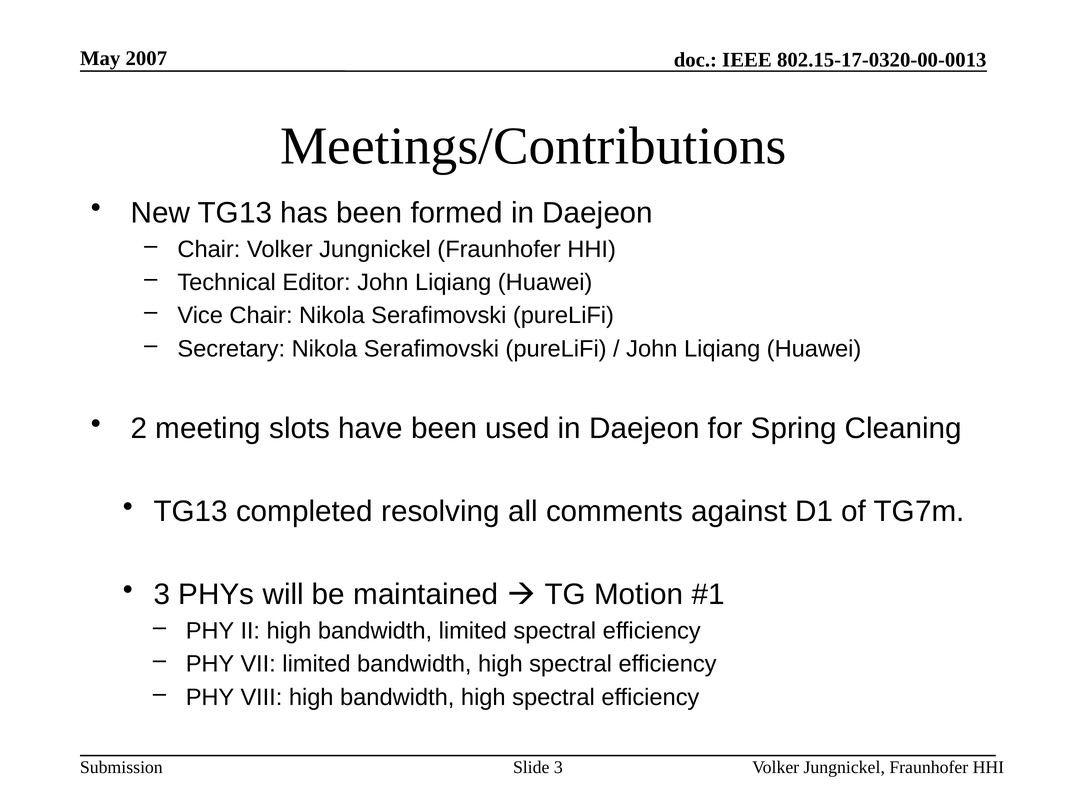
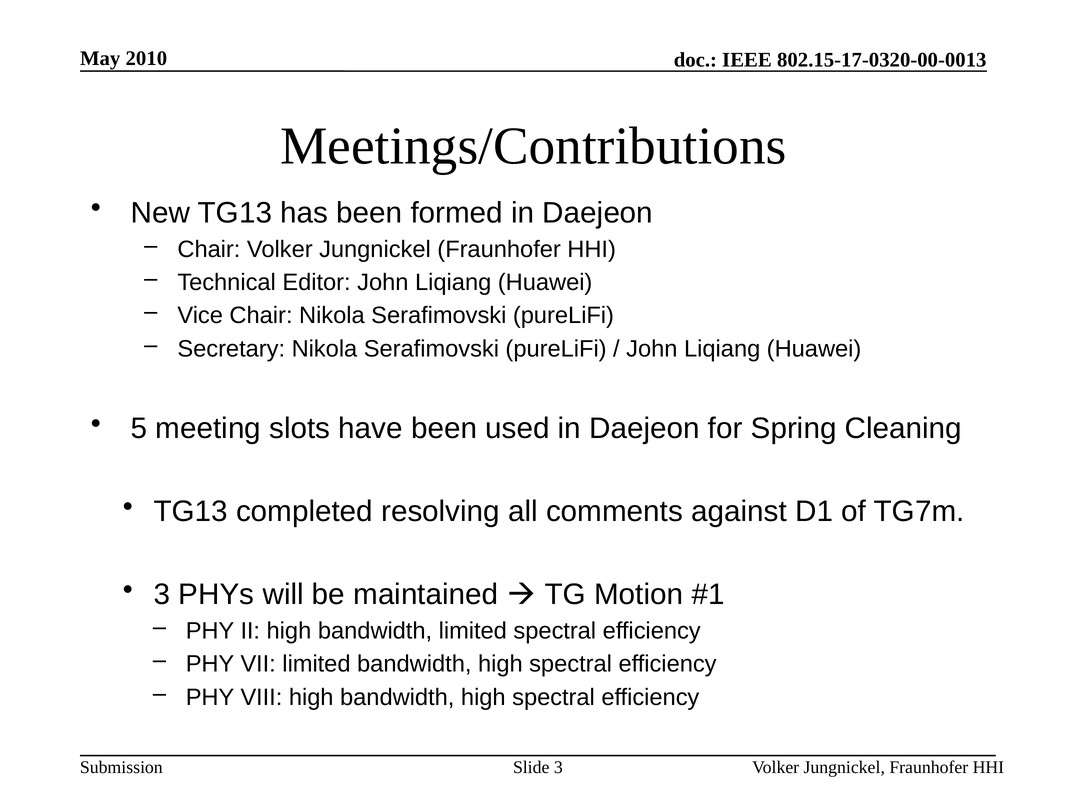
2007: 2007 -> 2010
2: 2 -> 5
